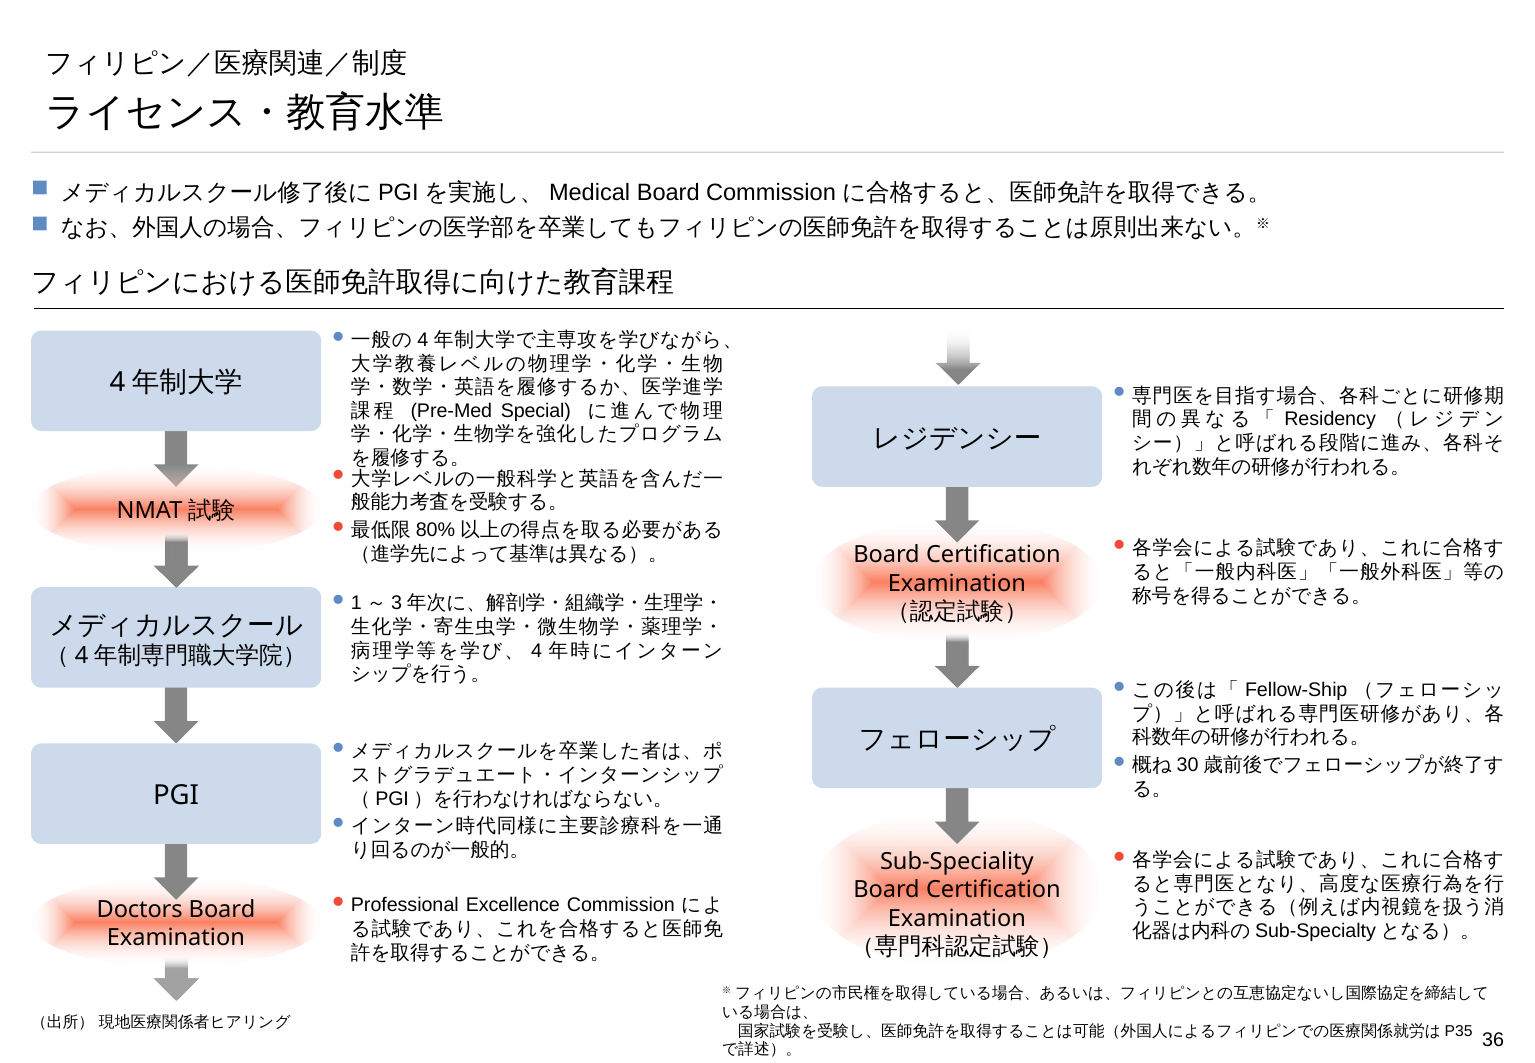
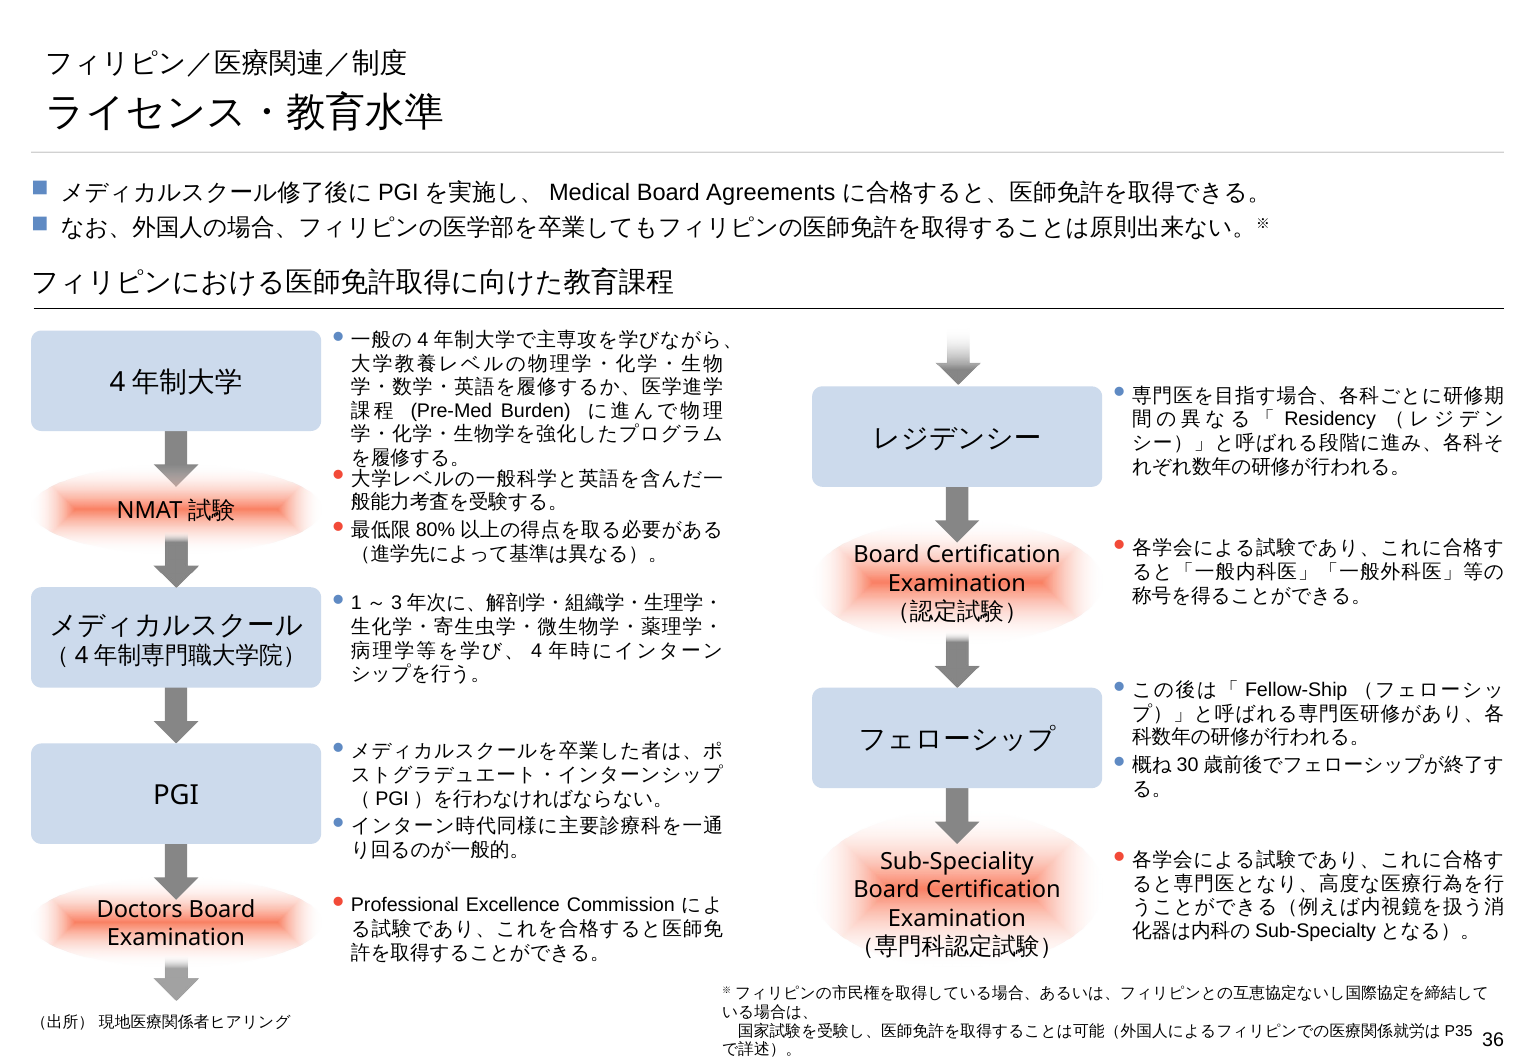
Board Commission: Commission -> Agreements
Special: Special -> Burden
